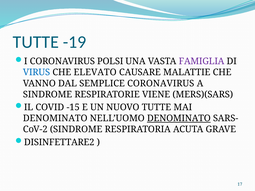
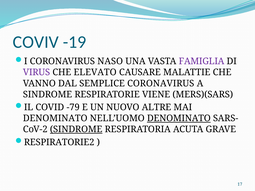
TUTTE at (36, 42): TUTTE -> COVIV
POLSI: POLSI -> NASO
VIRUS colour: blue -> purple
-15: -15 -> -79
NUOVO TUTTE: TUTTE -> ALTRE
SINDROME at (76, 129) underline: none -> present
DISINFETTARE2: DISINFETTARE2 -> RESPIRATORIE2
